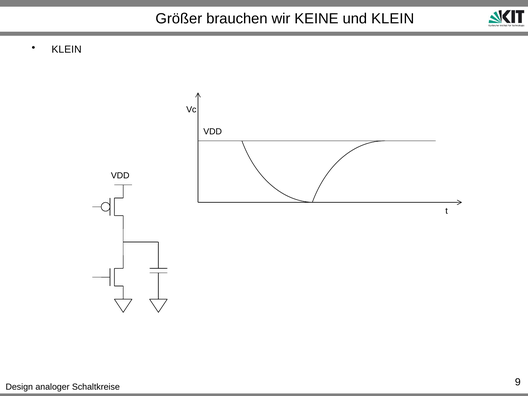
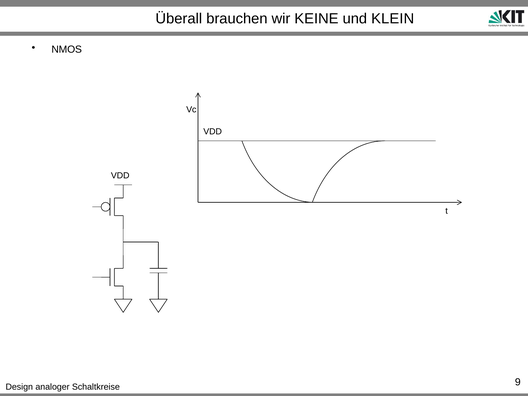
Größer: Größer -> Überall
KLEIN at (67, 49): KLEIN -> NMOS
